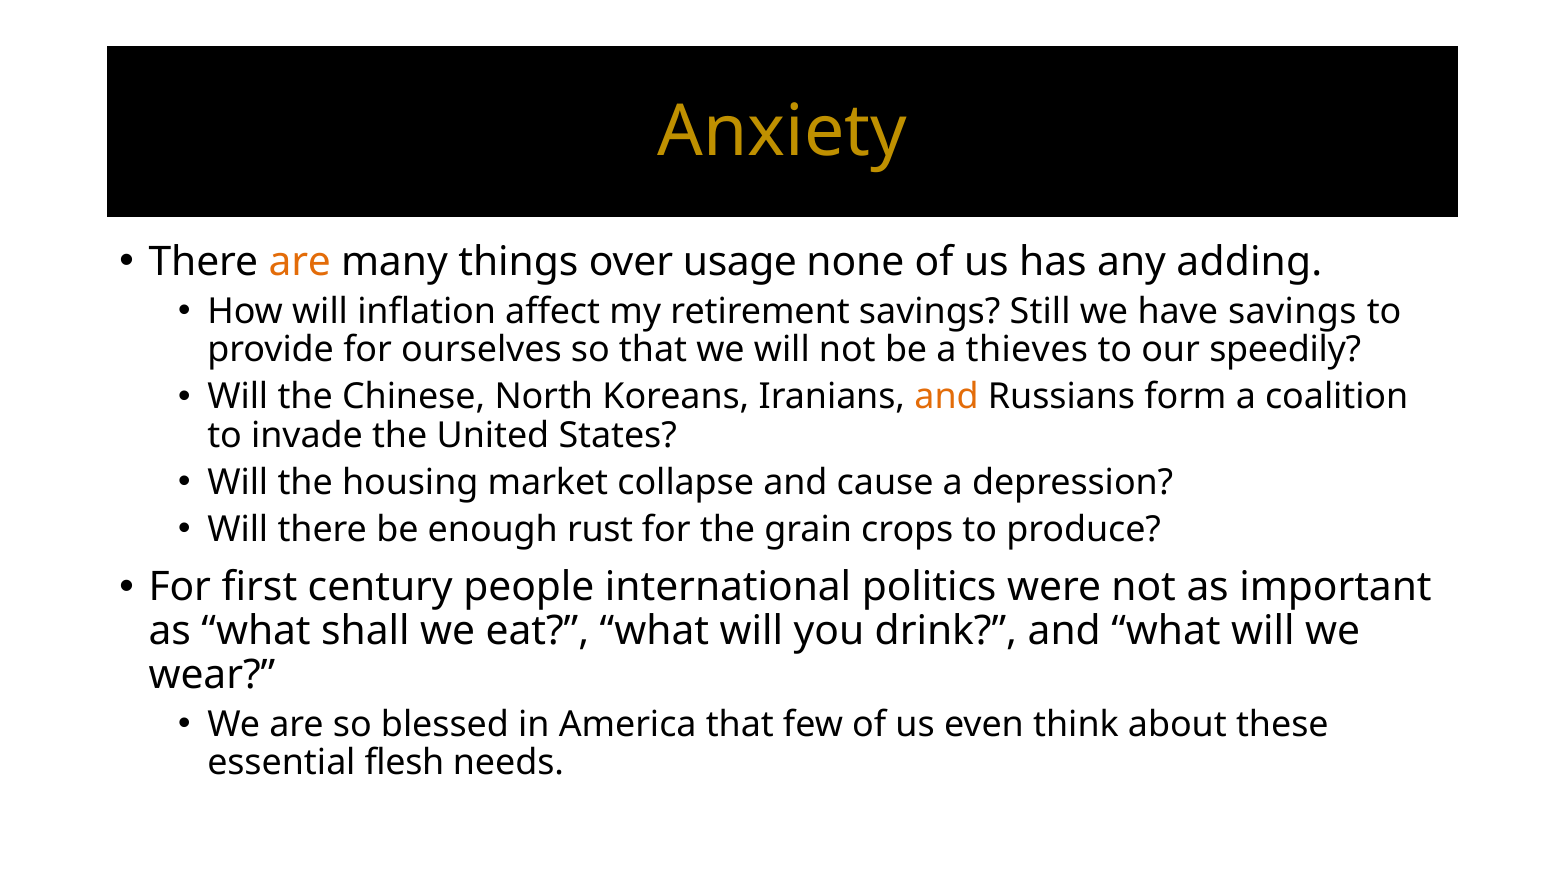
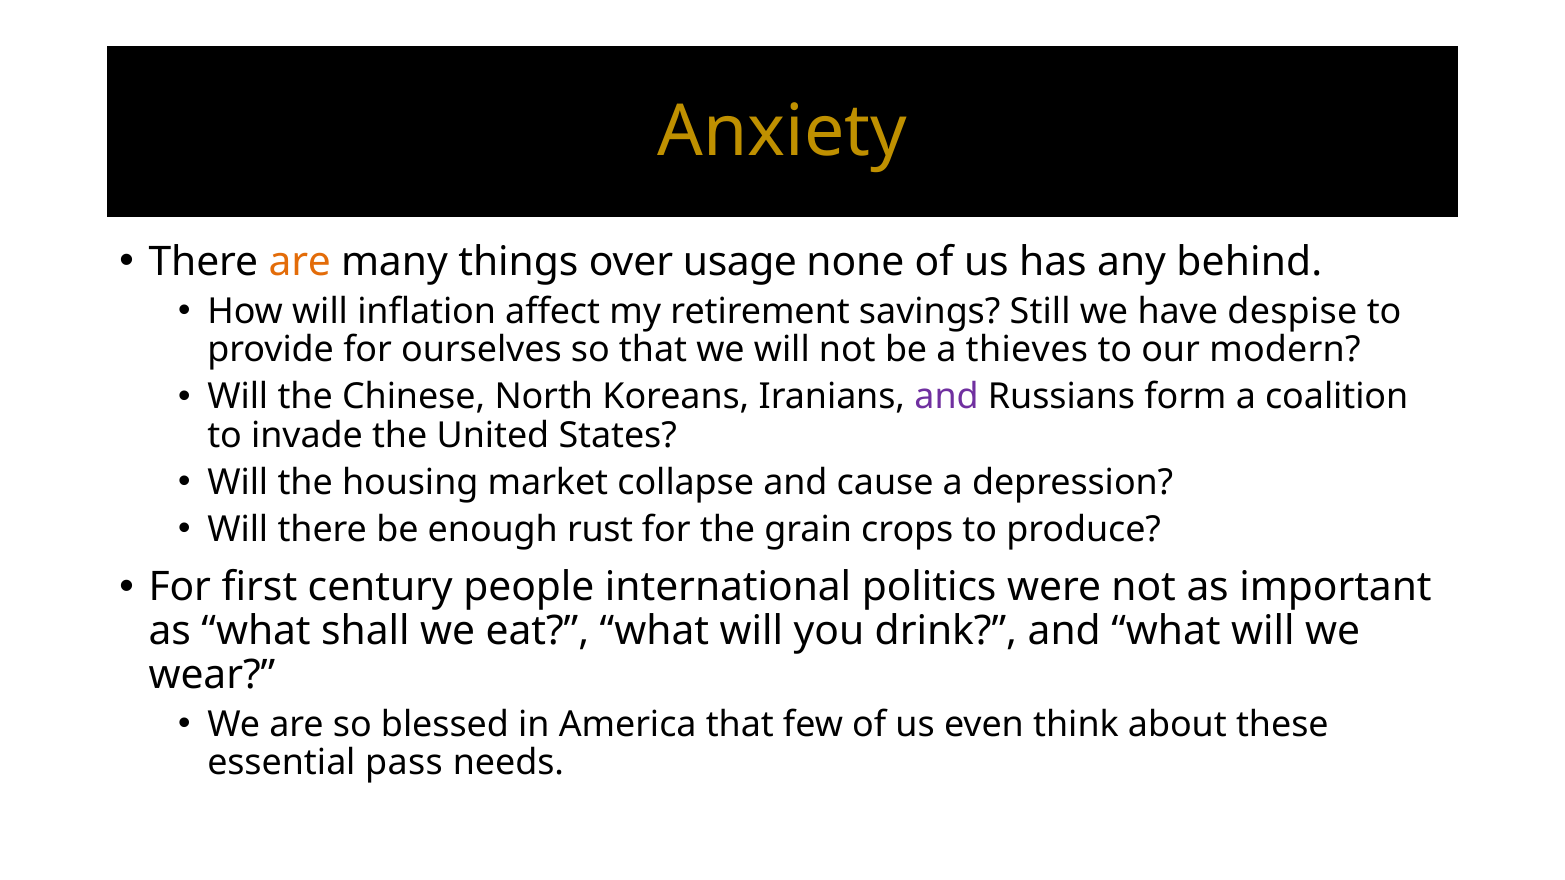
adding: adding -> behind
have savings: savings -> despise
speedily: speedily -> modern
and at (947, 397) colour: orange -> purple
flesh: flesh -> pass
